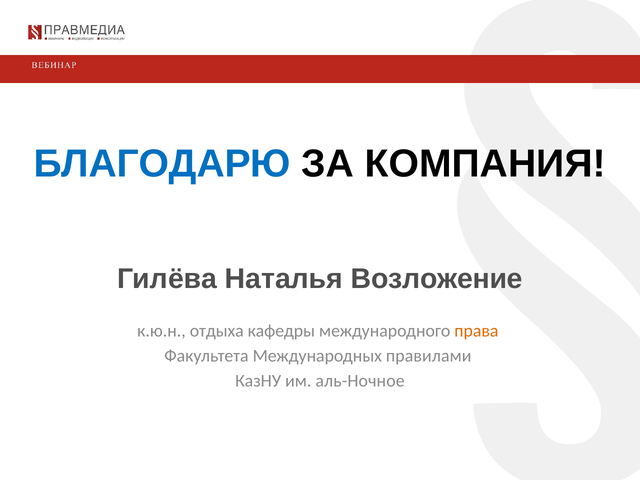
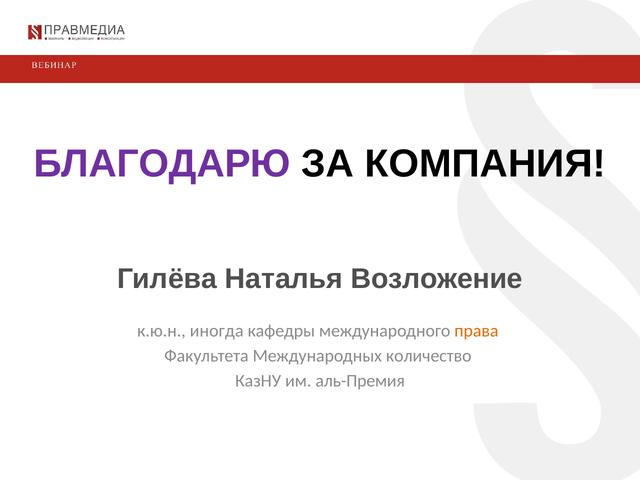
БЛАГОДАРЮ colour: blue -> purple
отдыха: отдыха -> иногда
правилами: правилами -> количество
аль-Ночное: аль-Ночное -> аль-Премия
